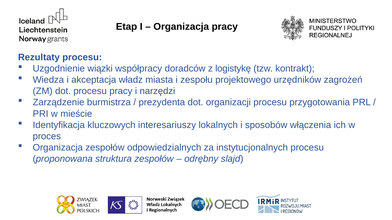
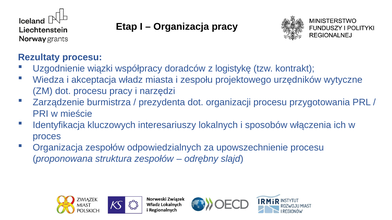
zagrożeń: zagrożeń -> wytyczne
instytucjonalnych: instytucjonalnych -> upowszechnienie
